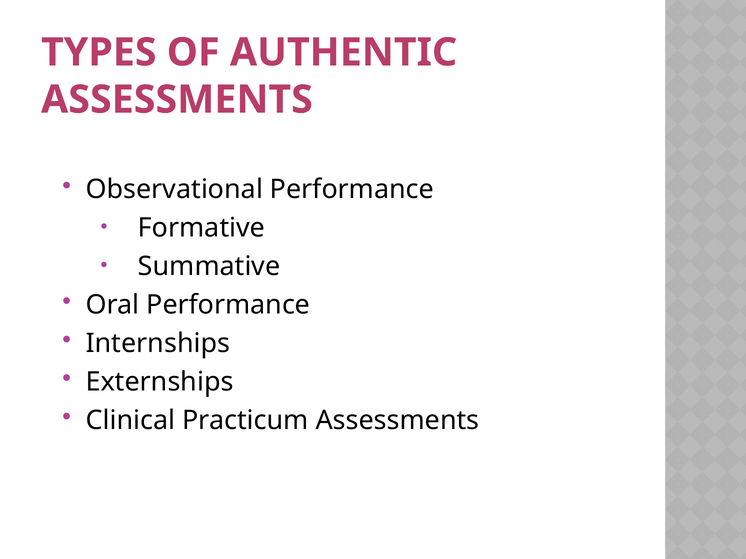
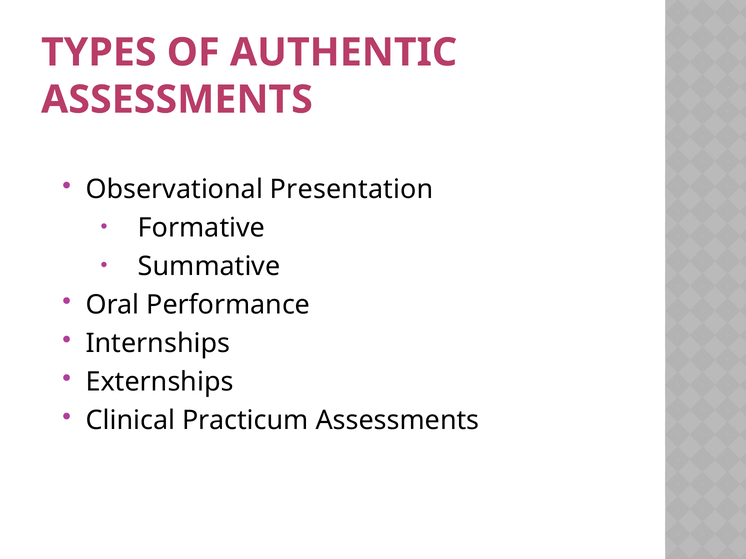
Observational Performance: Performance -> Presentation
